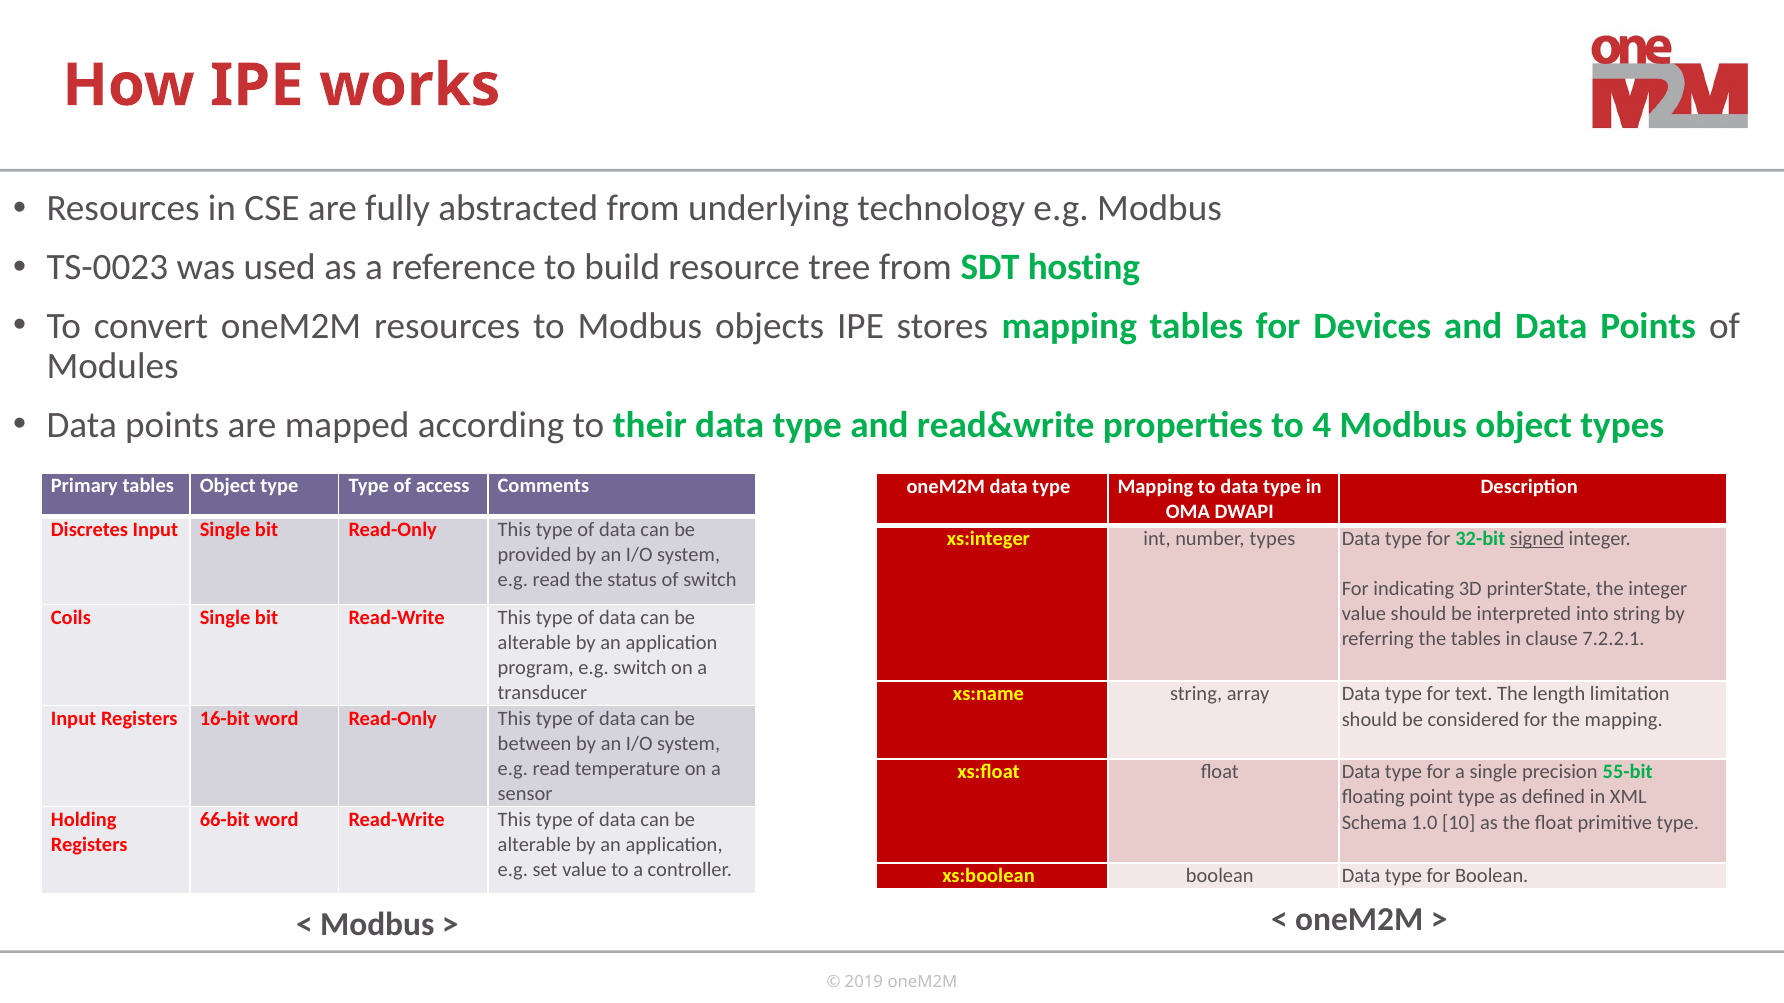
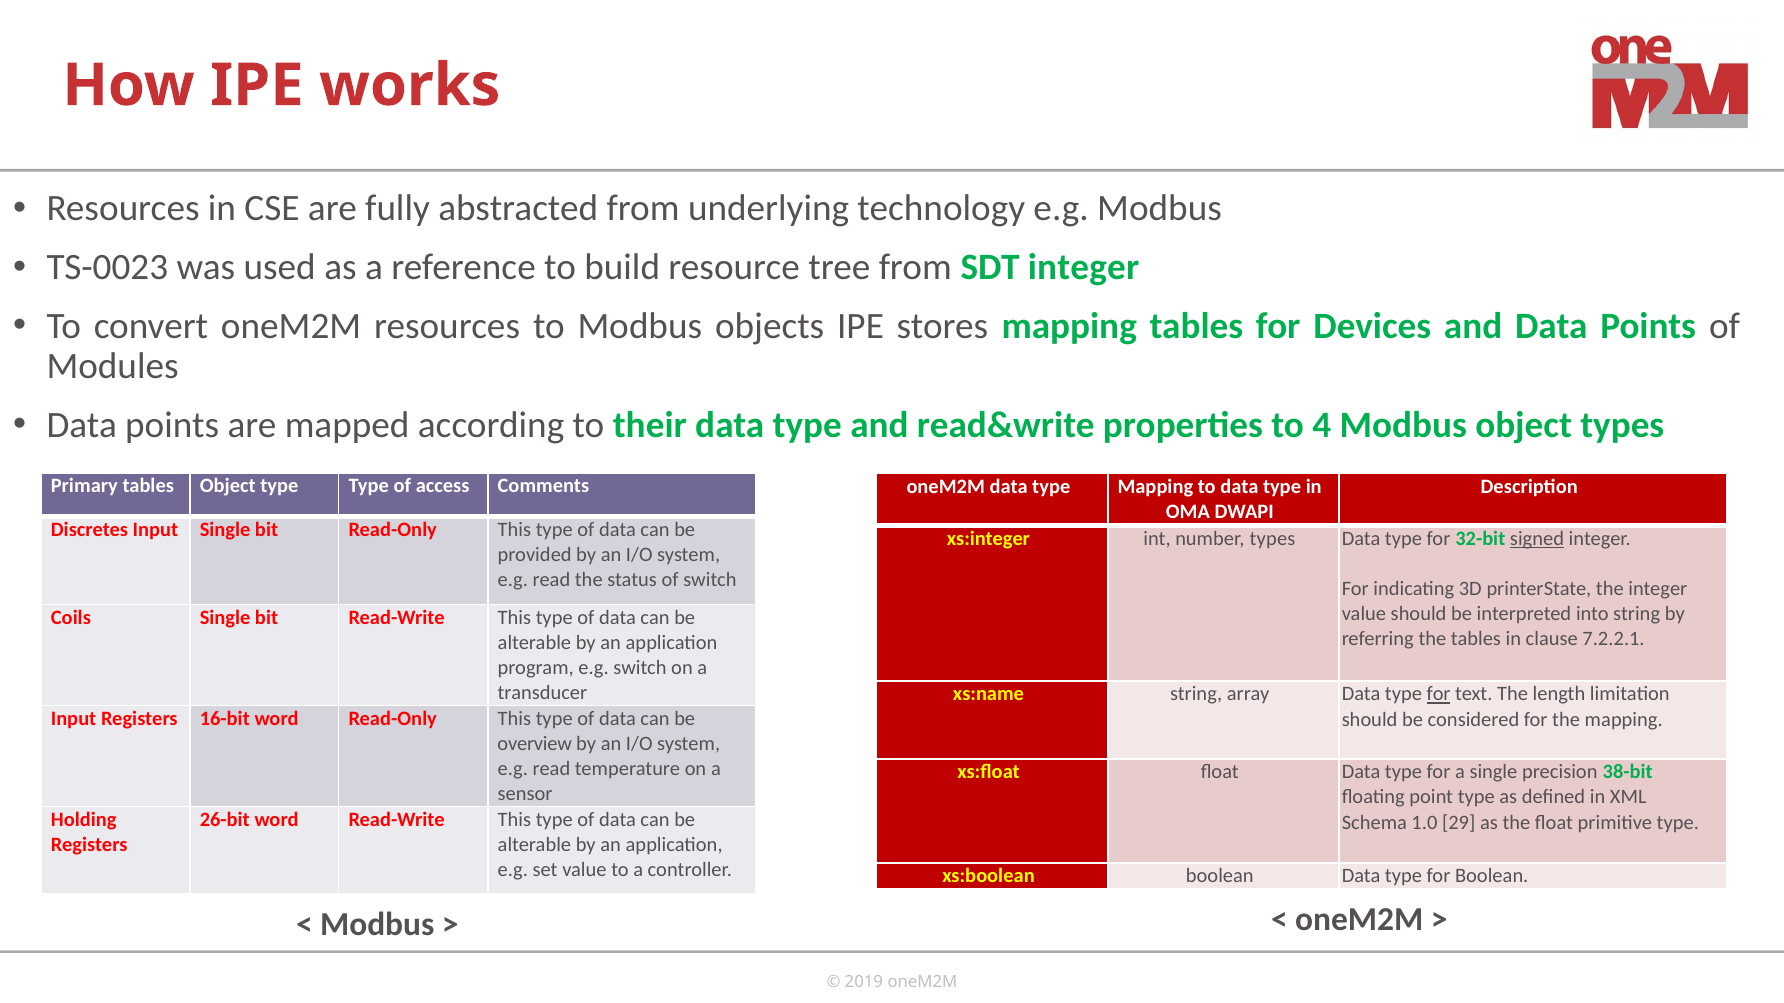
SDT hosting: hosting -> integer
for at (1439, 694) underline: none -> present
between: between -> overview
55-bit: 55-bit -> 38-bit
66-bit: 66-bit -> 26-bit
10: 10 -> 29
